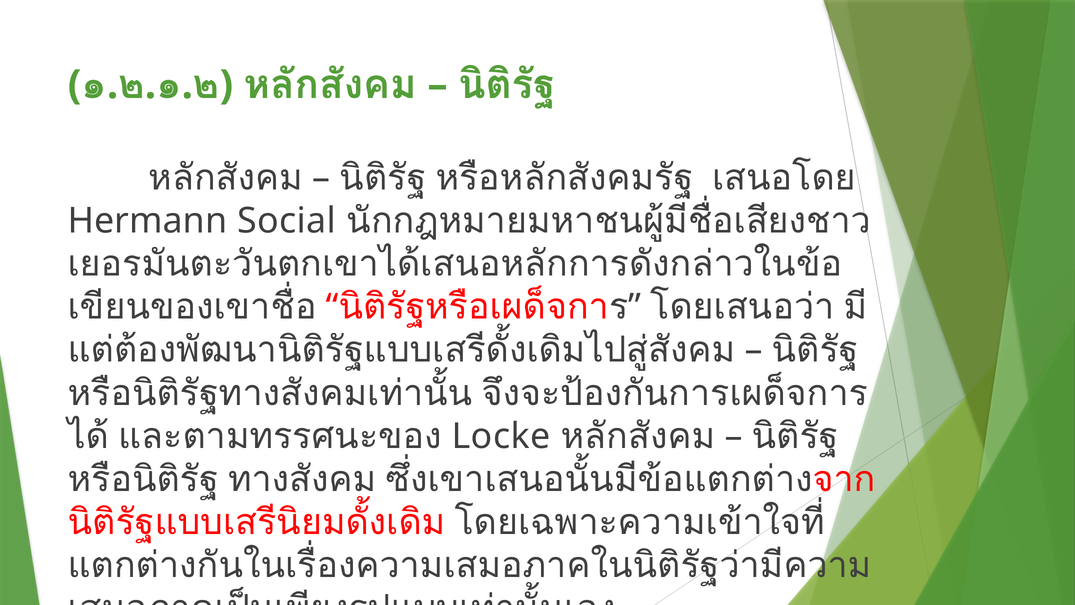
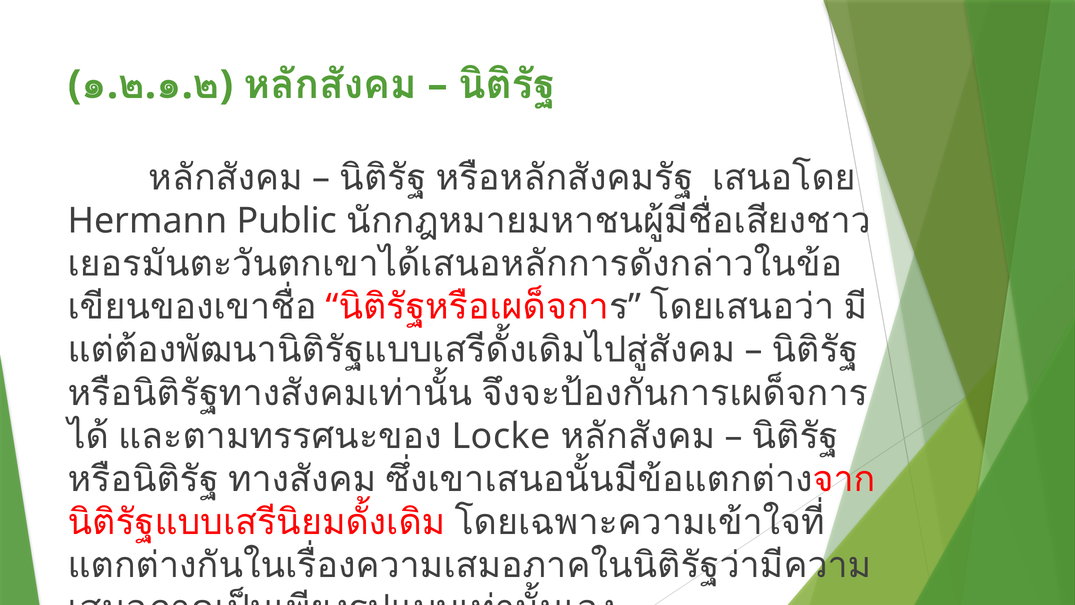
Social: Social -> Public
